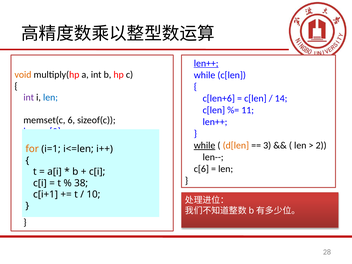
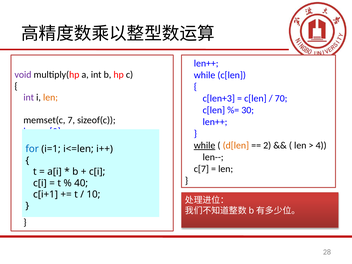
len++ at (206, 63) underline: present -> none
void colour: orange -> purple
len at (50, 97) colour: blue -> orange
c[len+6: c[len+6 -> c[len+3
14: 14 -> 70
11: 11 -> 30
6: 6 -> 7
3: 3 -> 2
2: 2 -> 4
for at (32, 149) colour: orange -> blue
c[6: c[6 -> c[7
38: 38 -> 40
